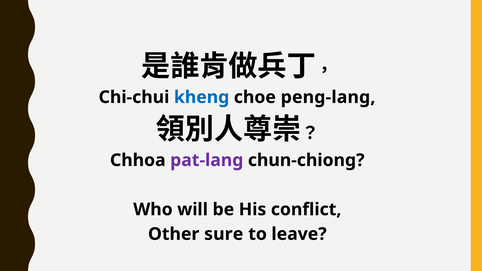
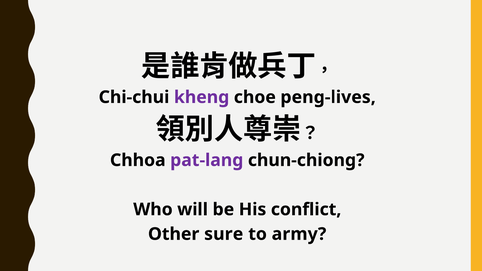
kheng colour: blue -> purple
peng-lang: peng-lang -> peng-lives
leave: leave -> army
